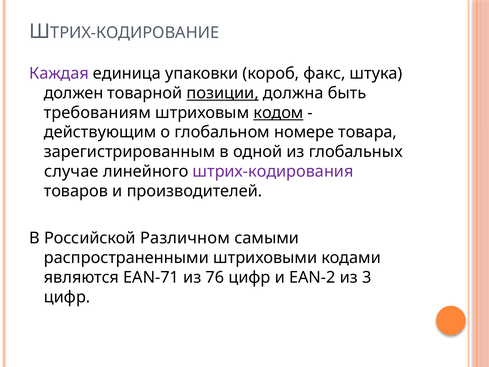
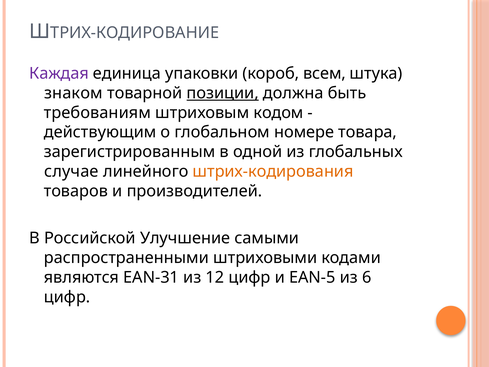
факс: факс -> всем
должен: должен -> знаком
кодом underline: present -> none
штрих-кодирования colour: purple -> orange
Различном: Различном -> Улучшение
EAN-71: EAN-71 -> EAN-31
76: 76 -> 12
EAN-2: EAN-2 -> EAN-5
3: 3 -> 6
